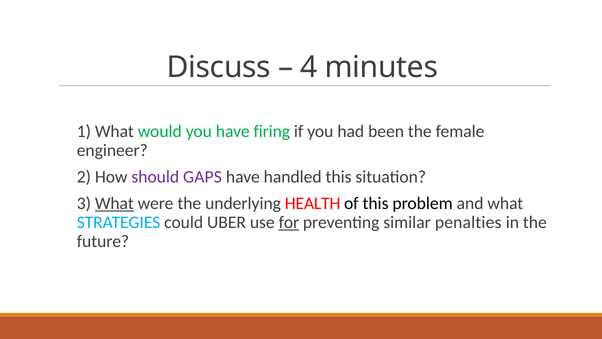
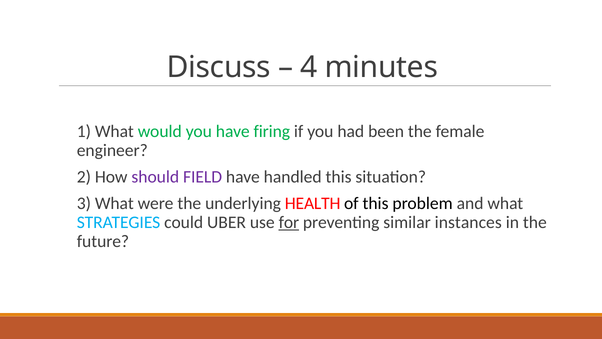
GAPS: GAPS -> FIELD
What at (114, 203) underline: present -> none
penalties: penalties -> instances
